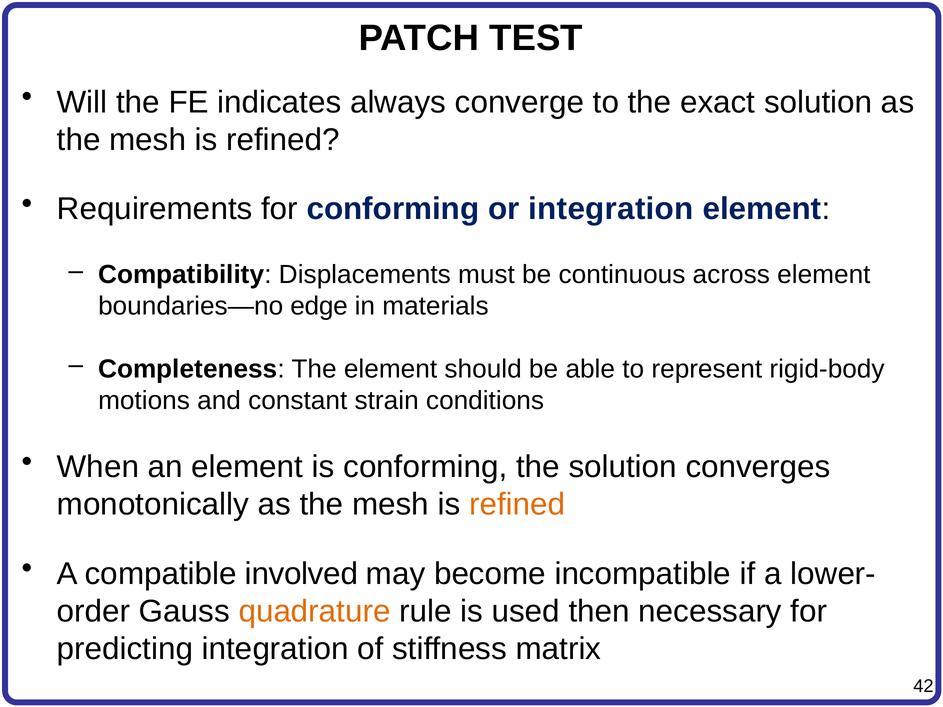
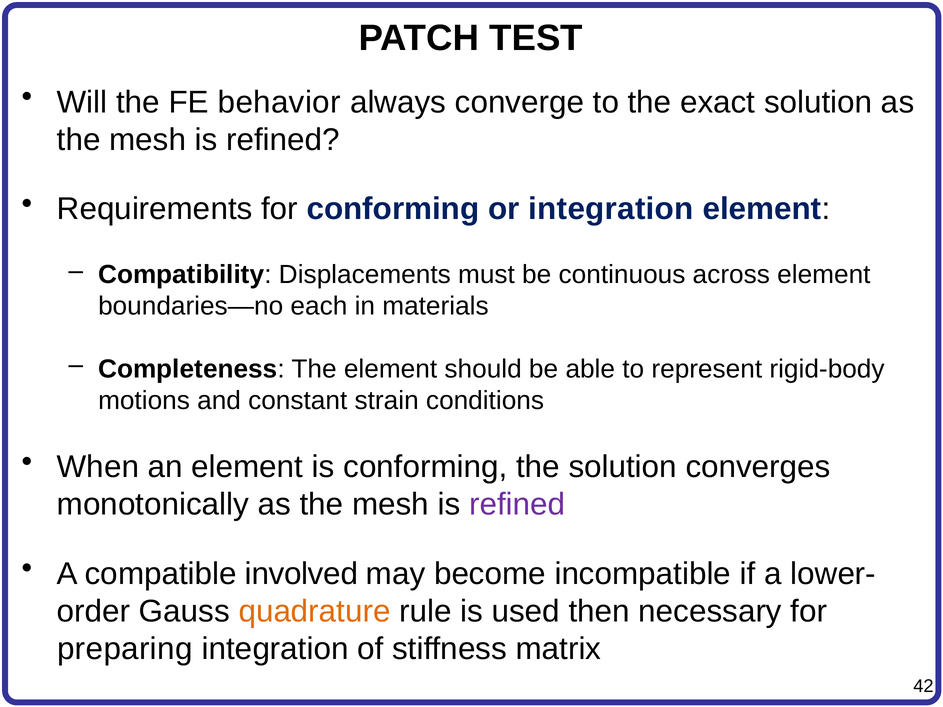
indicates: indicates -> behavior
edge: edge -> each
refined at (517, 505) colour: orange -> purple
predicting: predicting -> preparing
